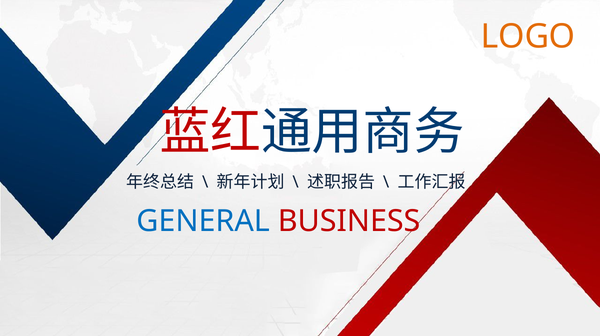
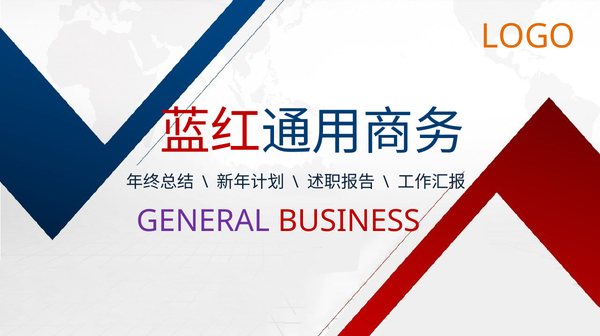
GENERAL colour: blue -> purple
